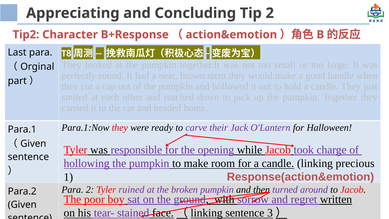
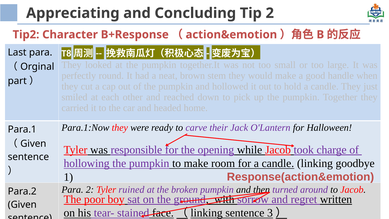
precious: precious -> goodbye
